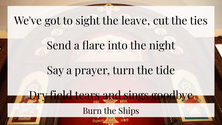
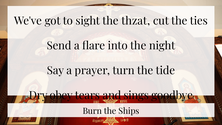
leave: leave -> thzat
field: field -> obey
